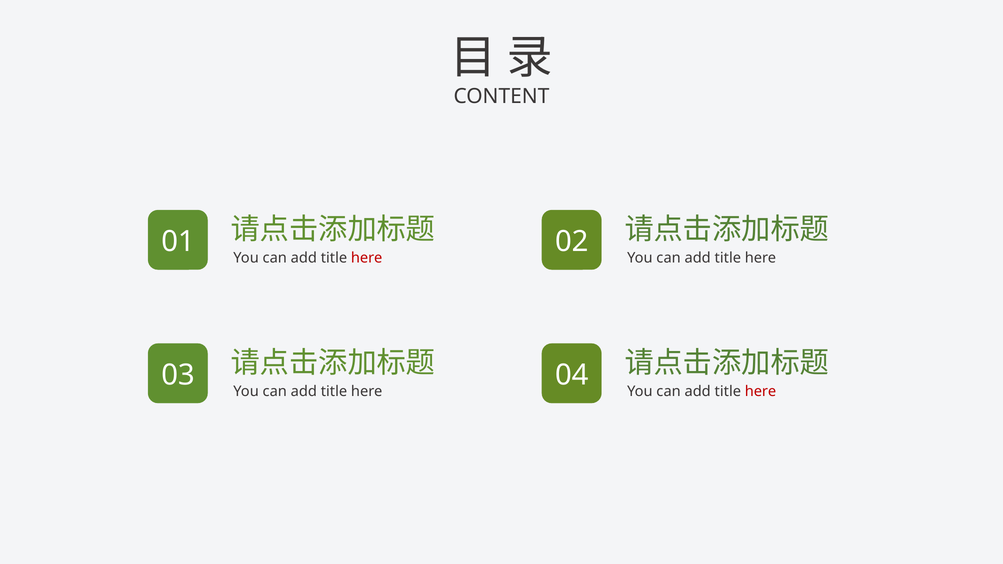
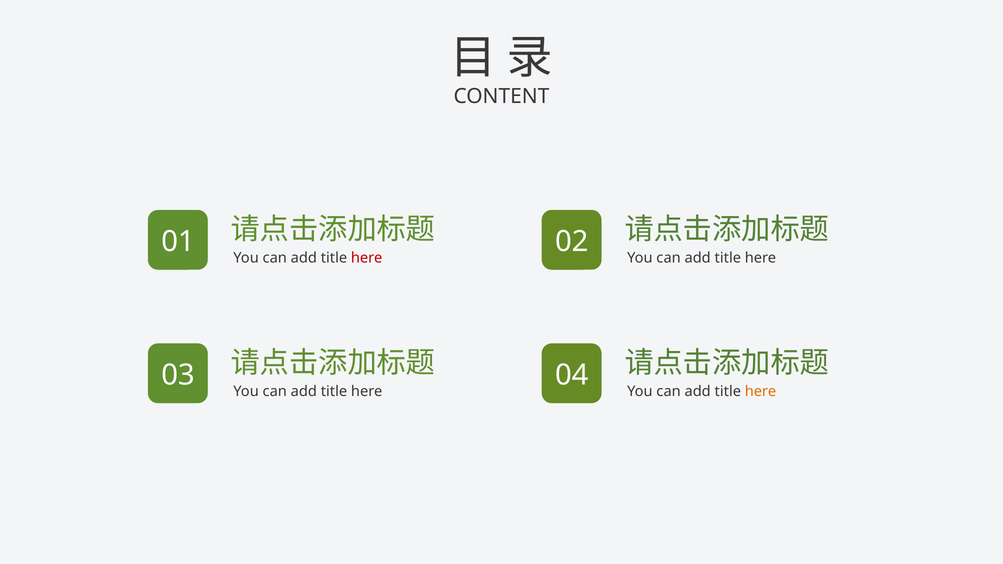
here at (760, 391) colour: red -> orange
